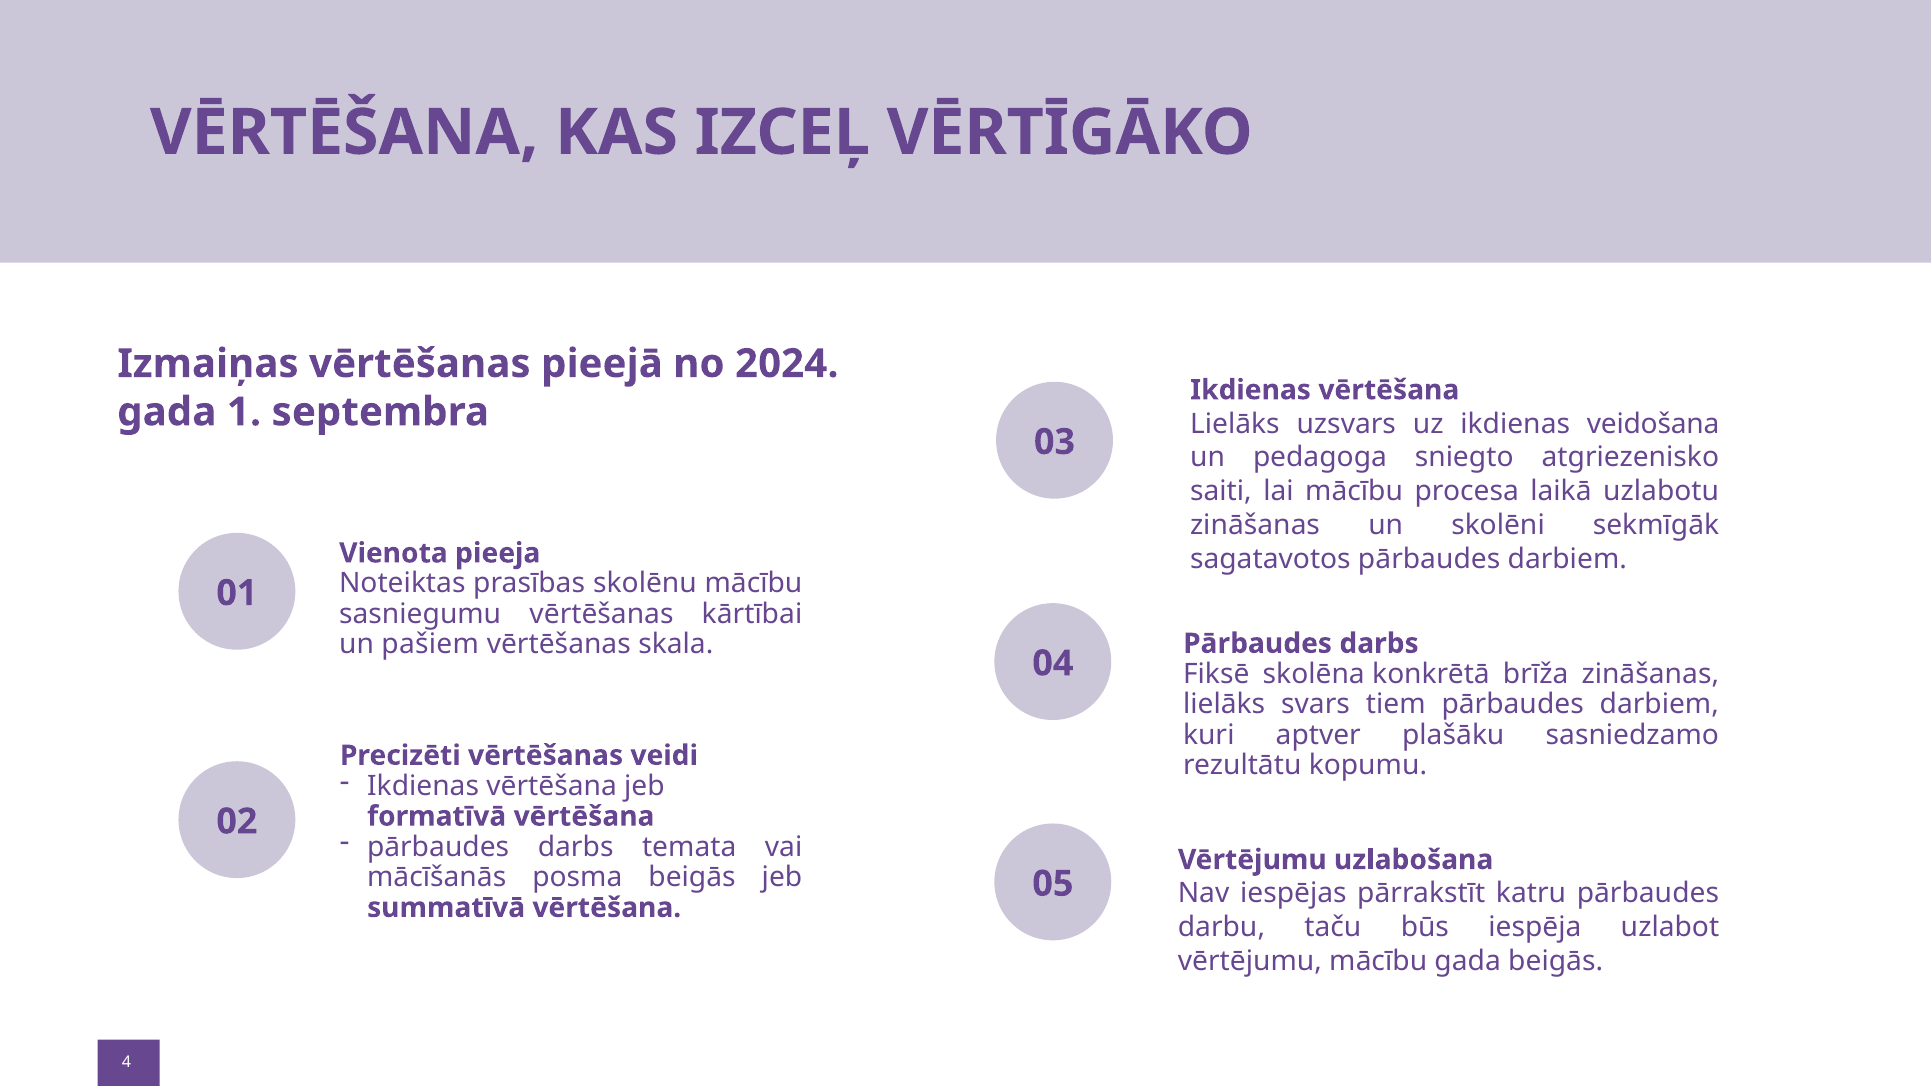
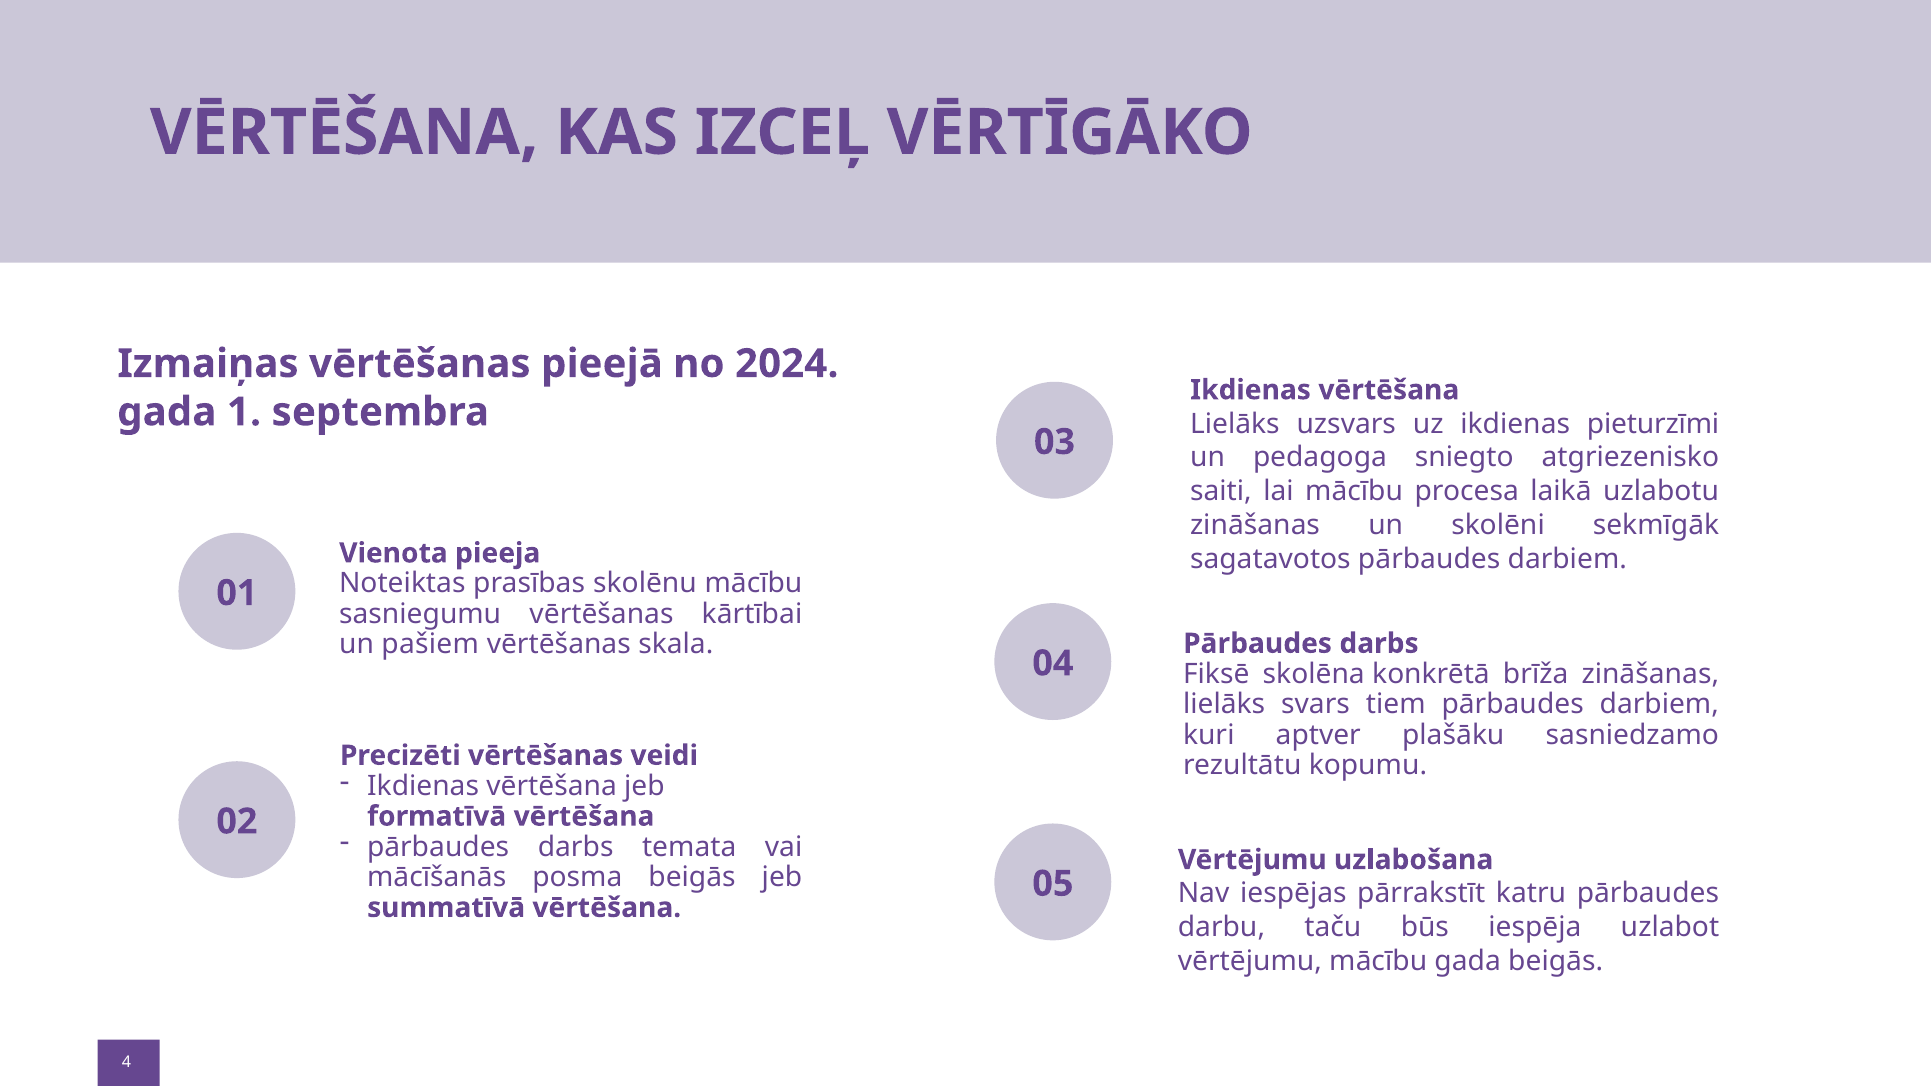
veidošana: veidošana -> pieturzīmi
